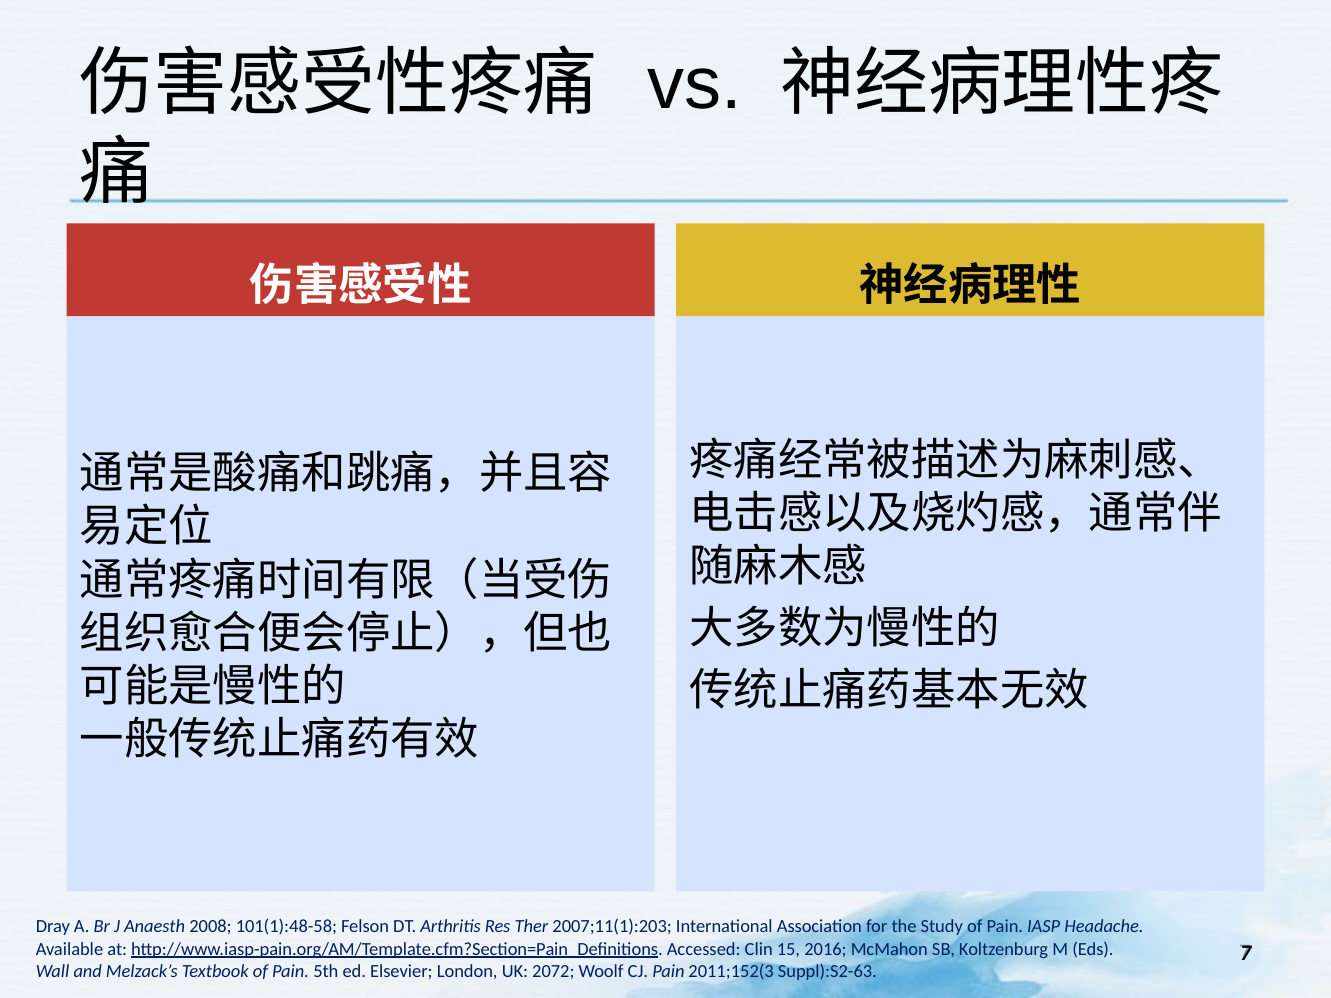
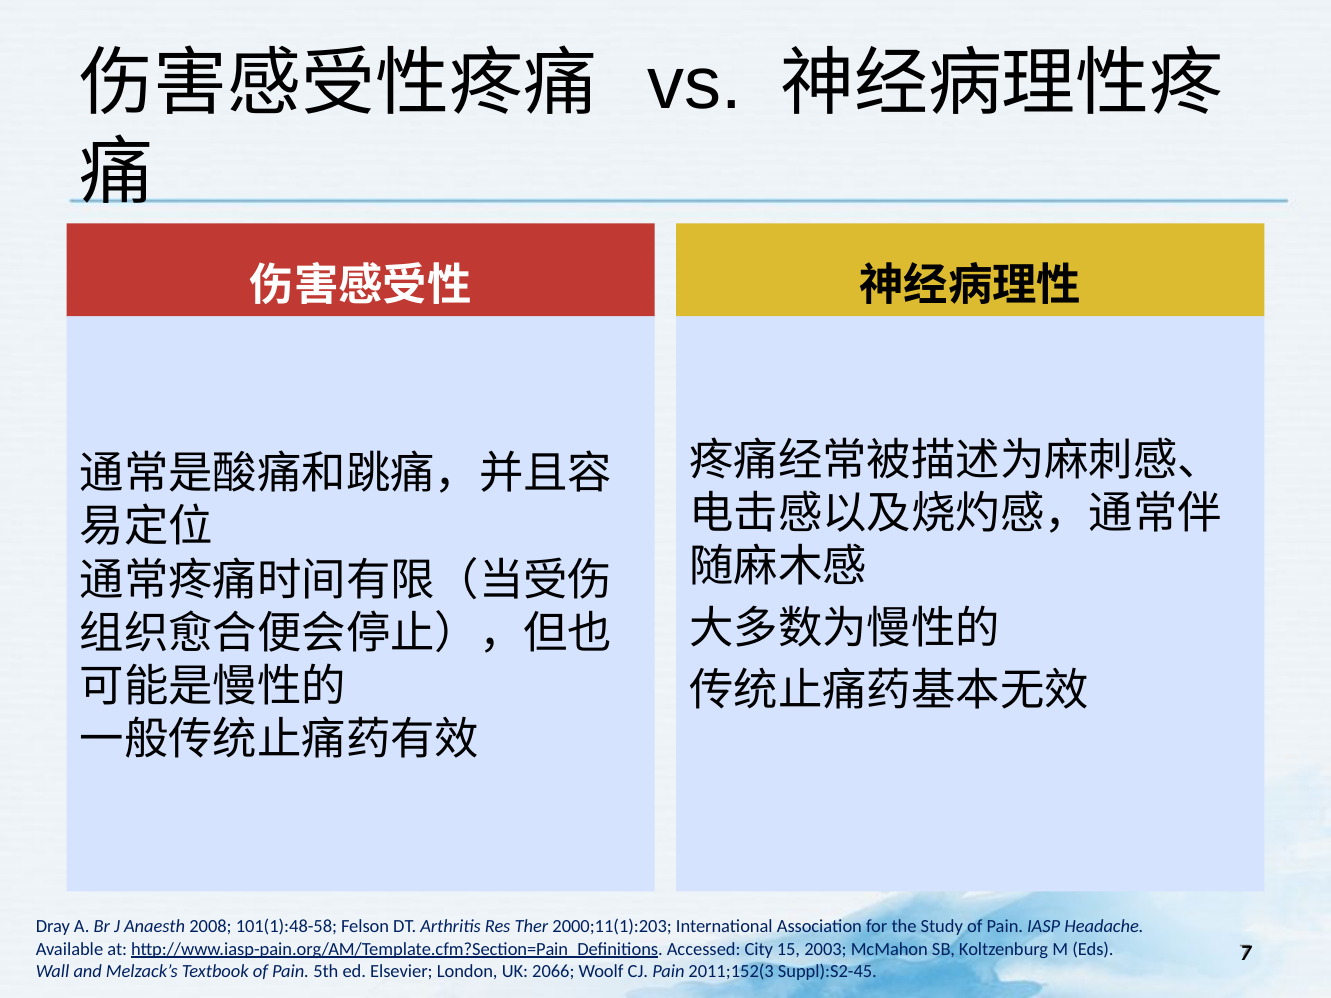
2007;11(1):203: 2007;11(1):203 -> 2000;11(1):203
Clin: Clin -> City
2016: 2016 -> 2003
2072: 2072 -> 2066
Suppl):S2-63: Suppl):S2-63 -> Suppl):S2-45
